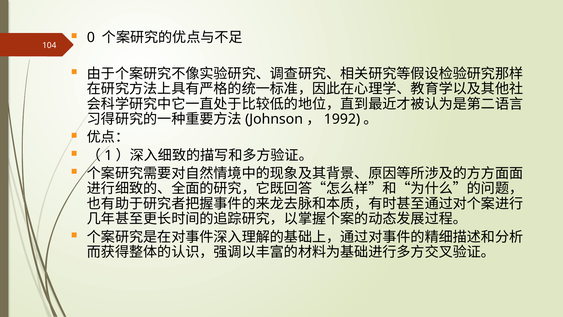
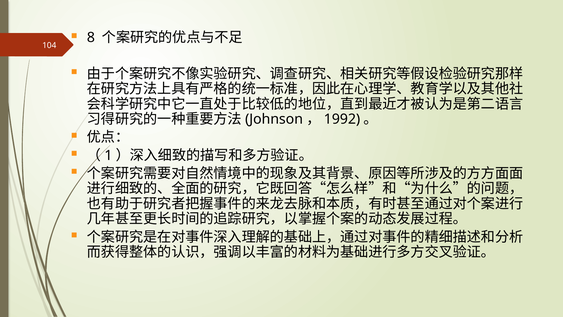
0: 0 -> 8
